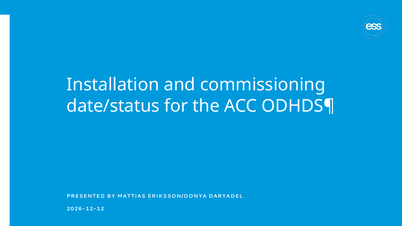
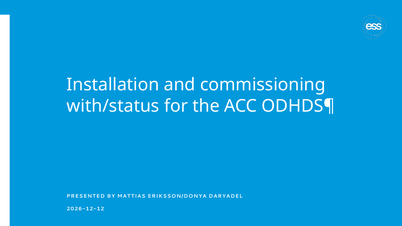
date/status: date/status -> with/status
